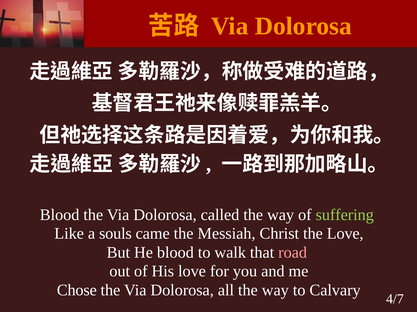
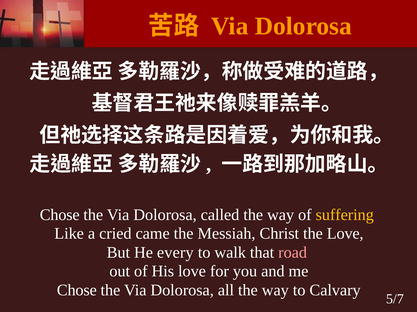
Blood at (60, 215): Blood -> Chose
suffering colour: light green -> yellow
souls: souls -> cried
He blood: blood -> every
4/7: 4/7 -> 5/7
